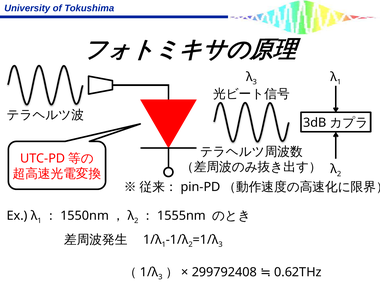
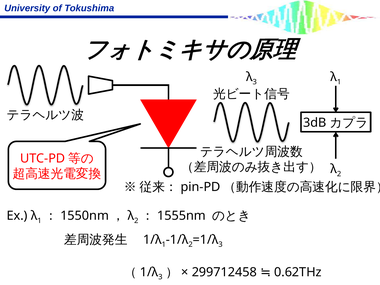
299792408: 299792408 -> 299712458
